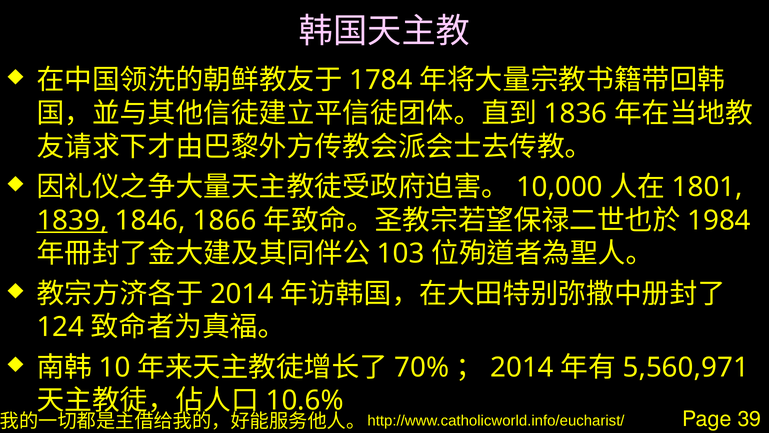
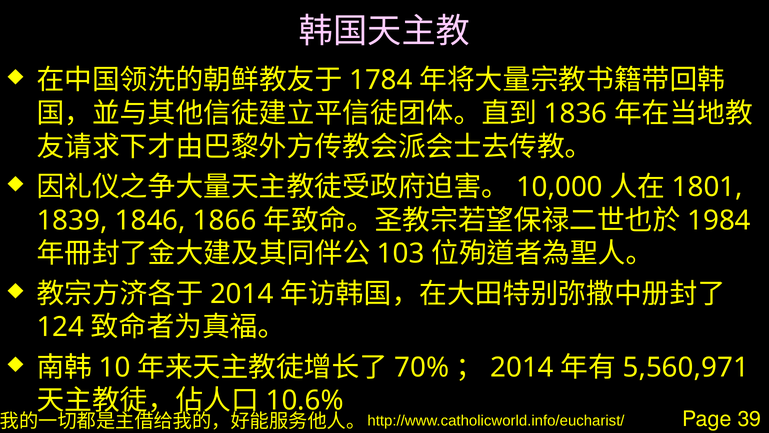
1839 underline: present -> none
